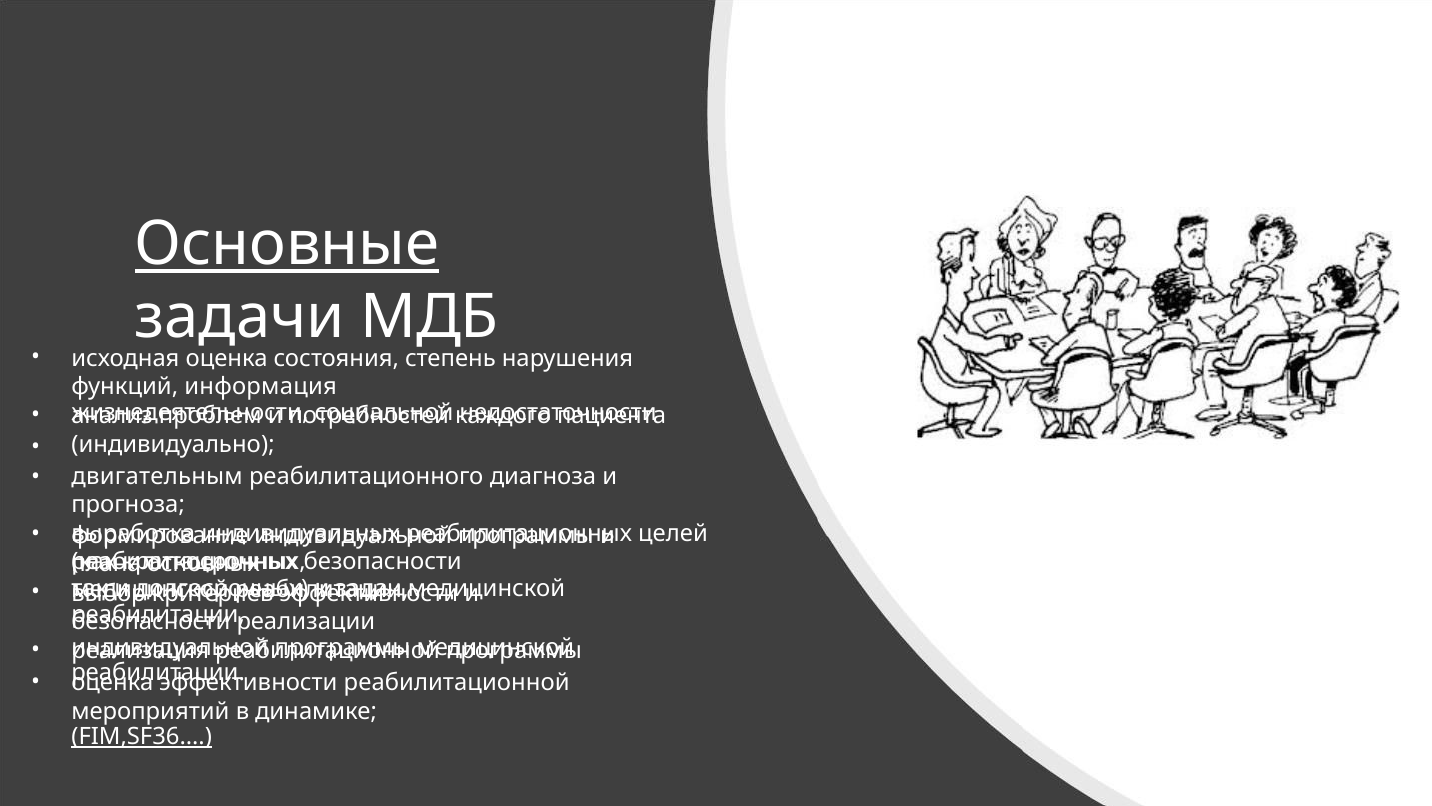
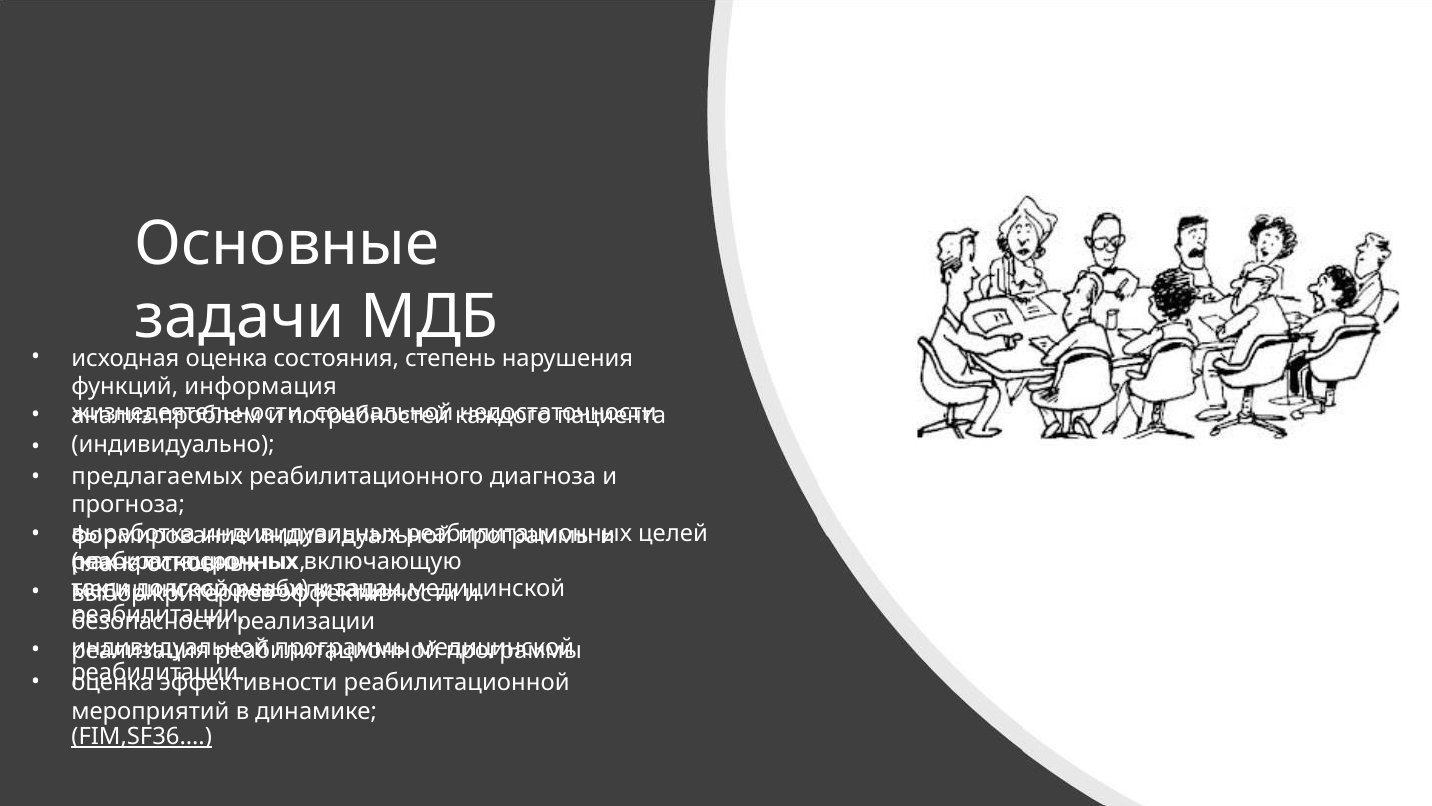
Основные underline: present -> none
двигательным: двигательным -> предлагаемых
безопасности at (383, 561): безопасности -> включающую
